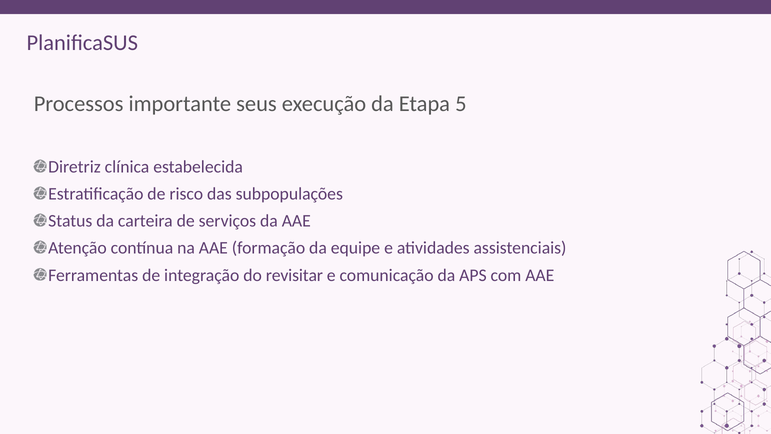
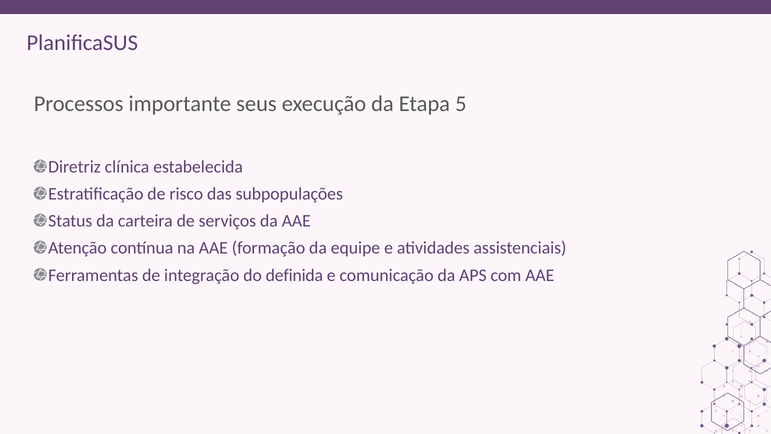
revisitar: revisitar -> definida
